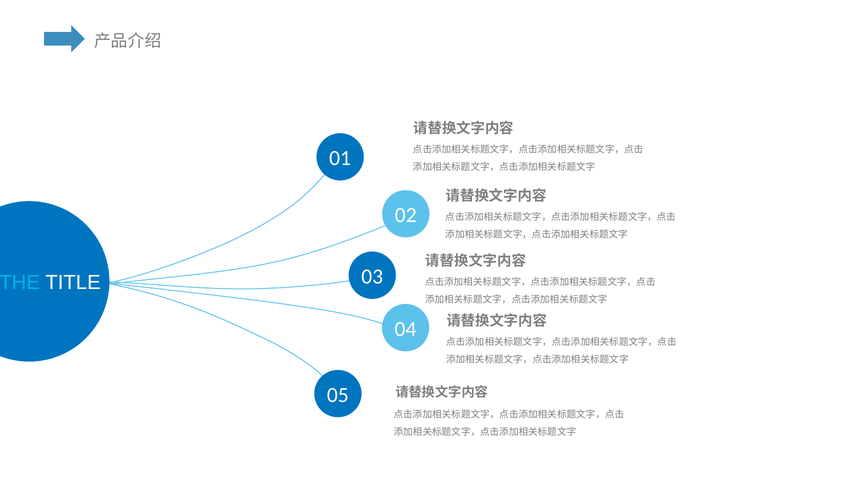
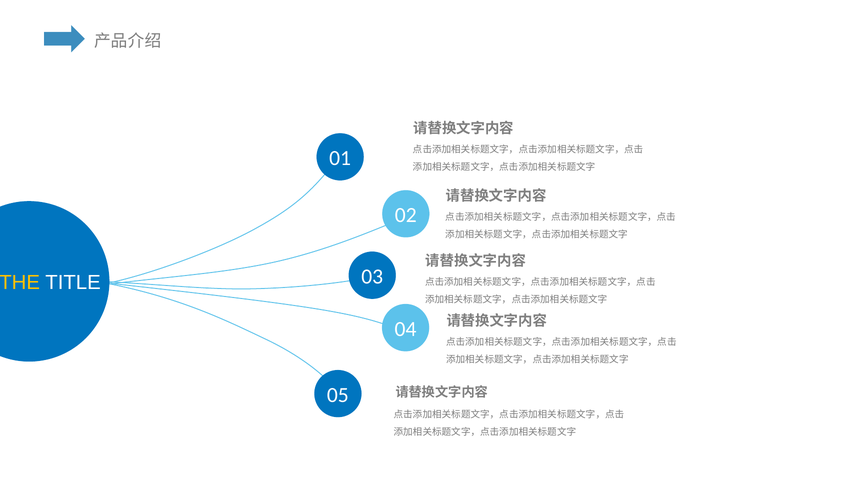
THE colour: light blue -> yellow
